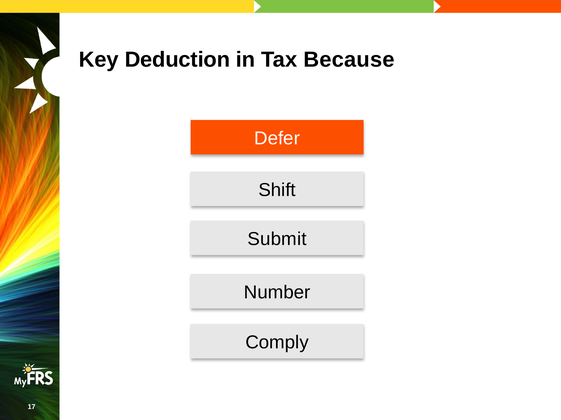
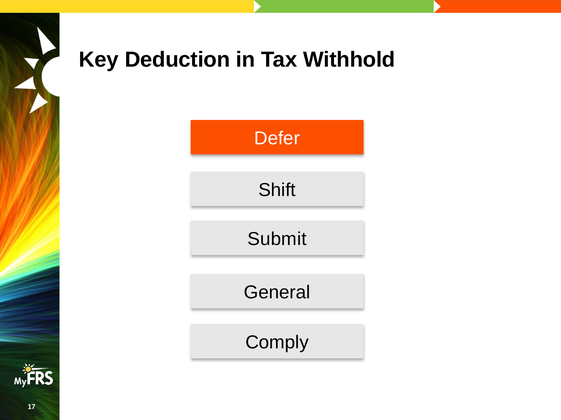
Because: Because -> Withhold
Number: Number -> General
